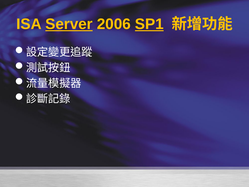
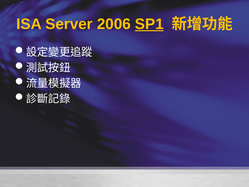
Server underline: present -> none
